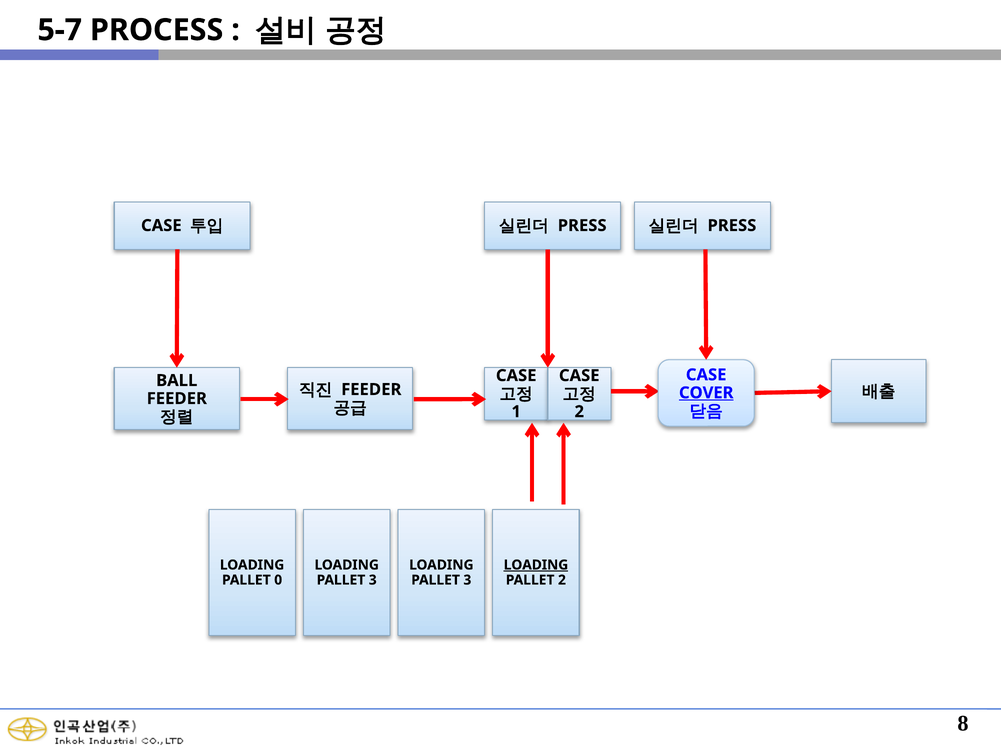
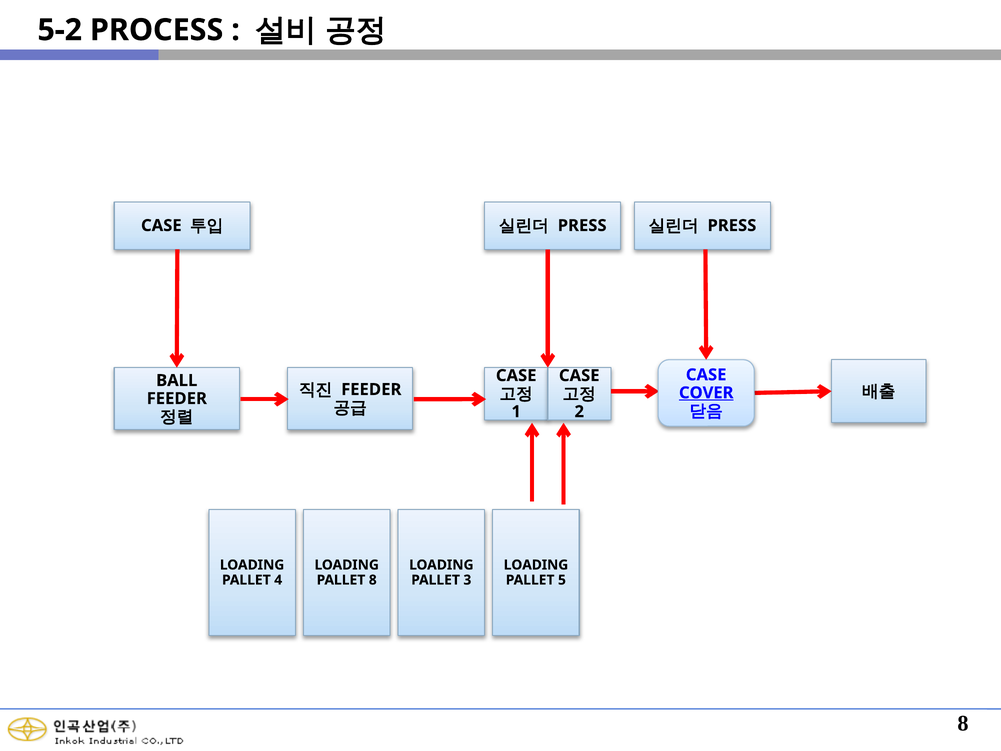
5-7: 5-7 -> 5-2
LOADING at (536, 565) underline: present -> none
0: 0 -> 4
3 at (373, 580): 3 -> 8
PALLET 2: 2 -> 5
